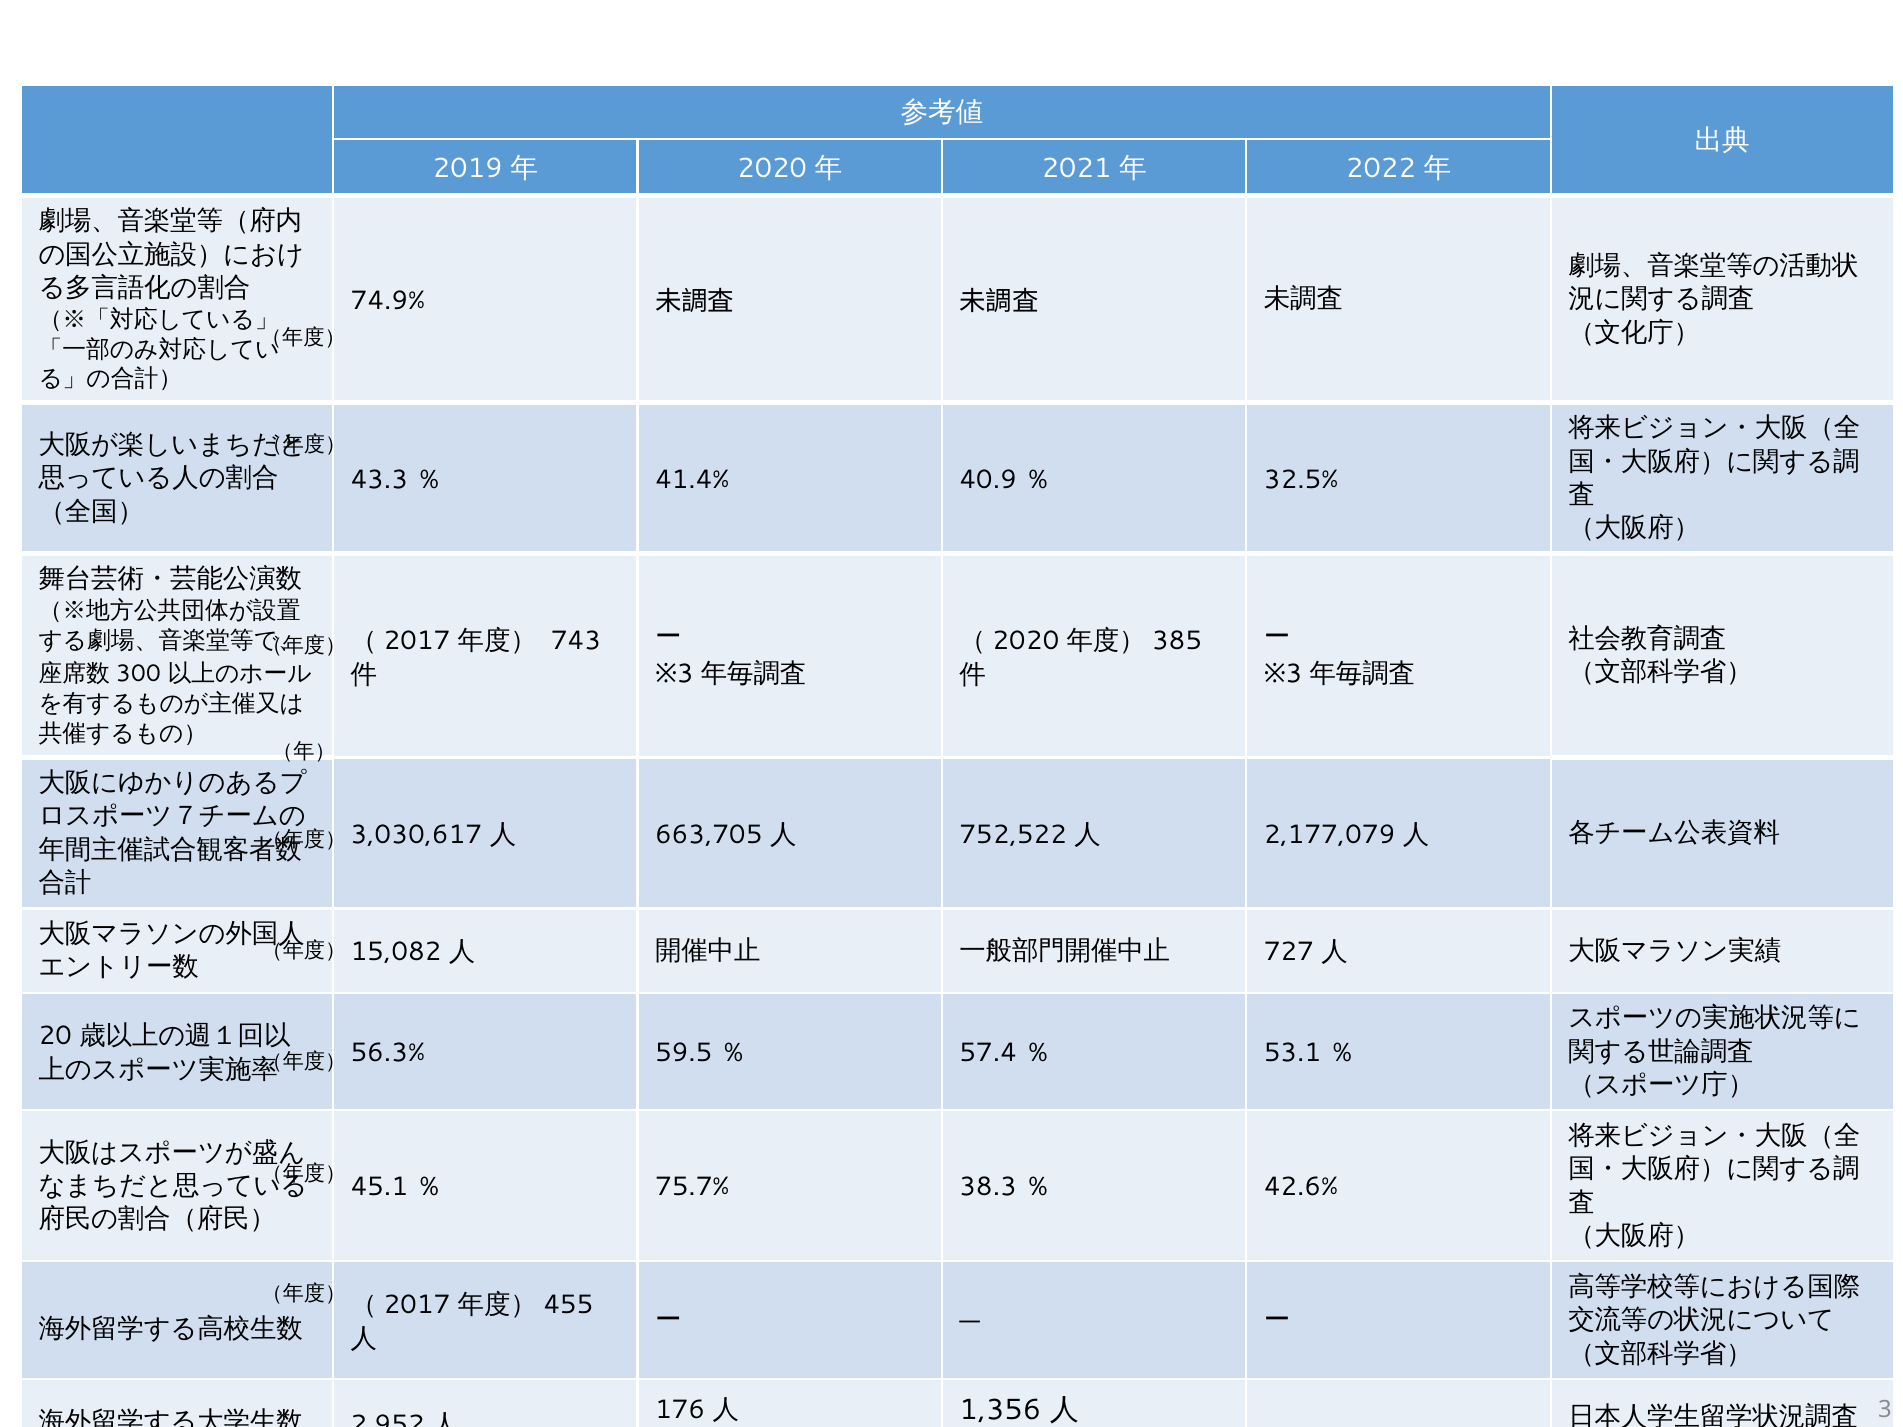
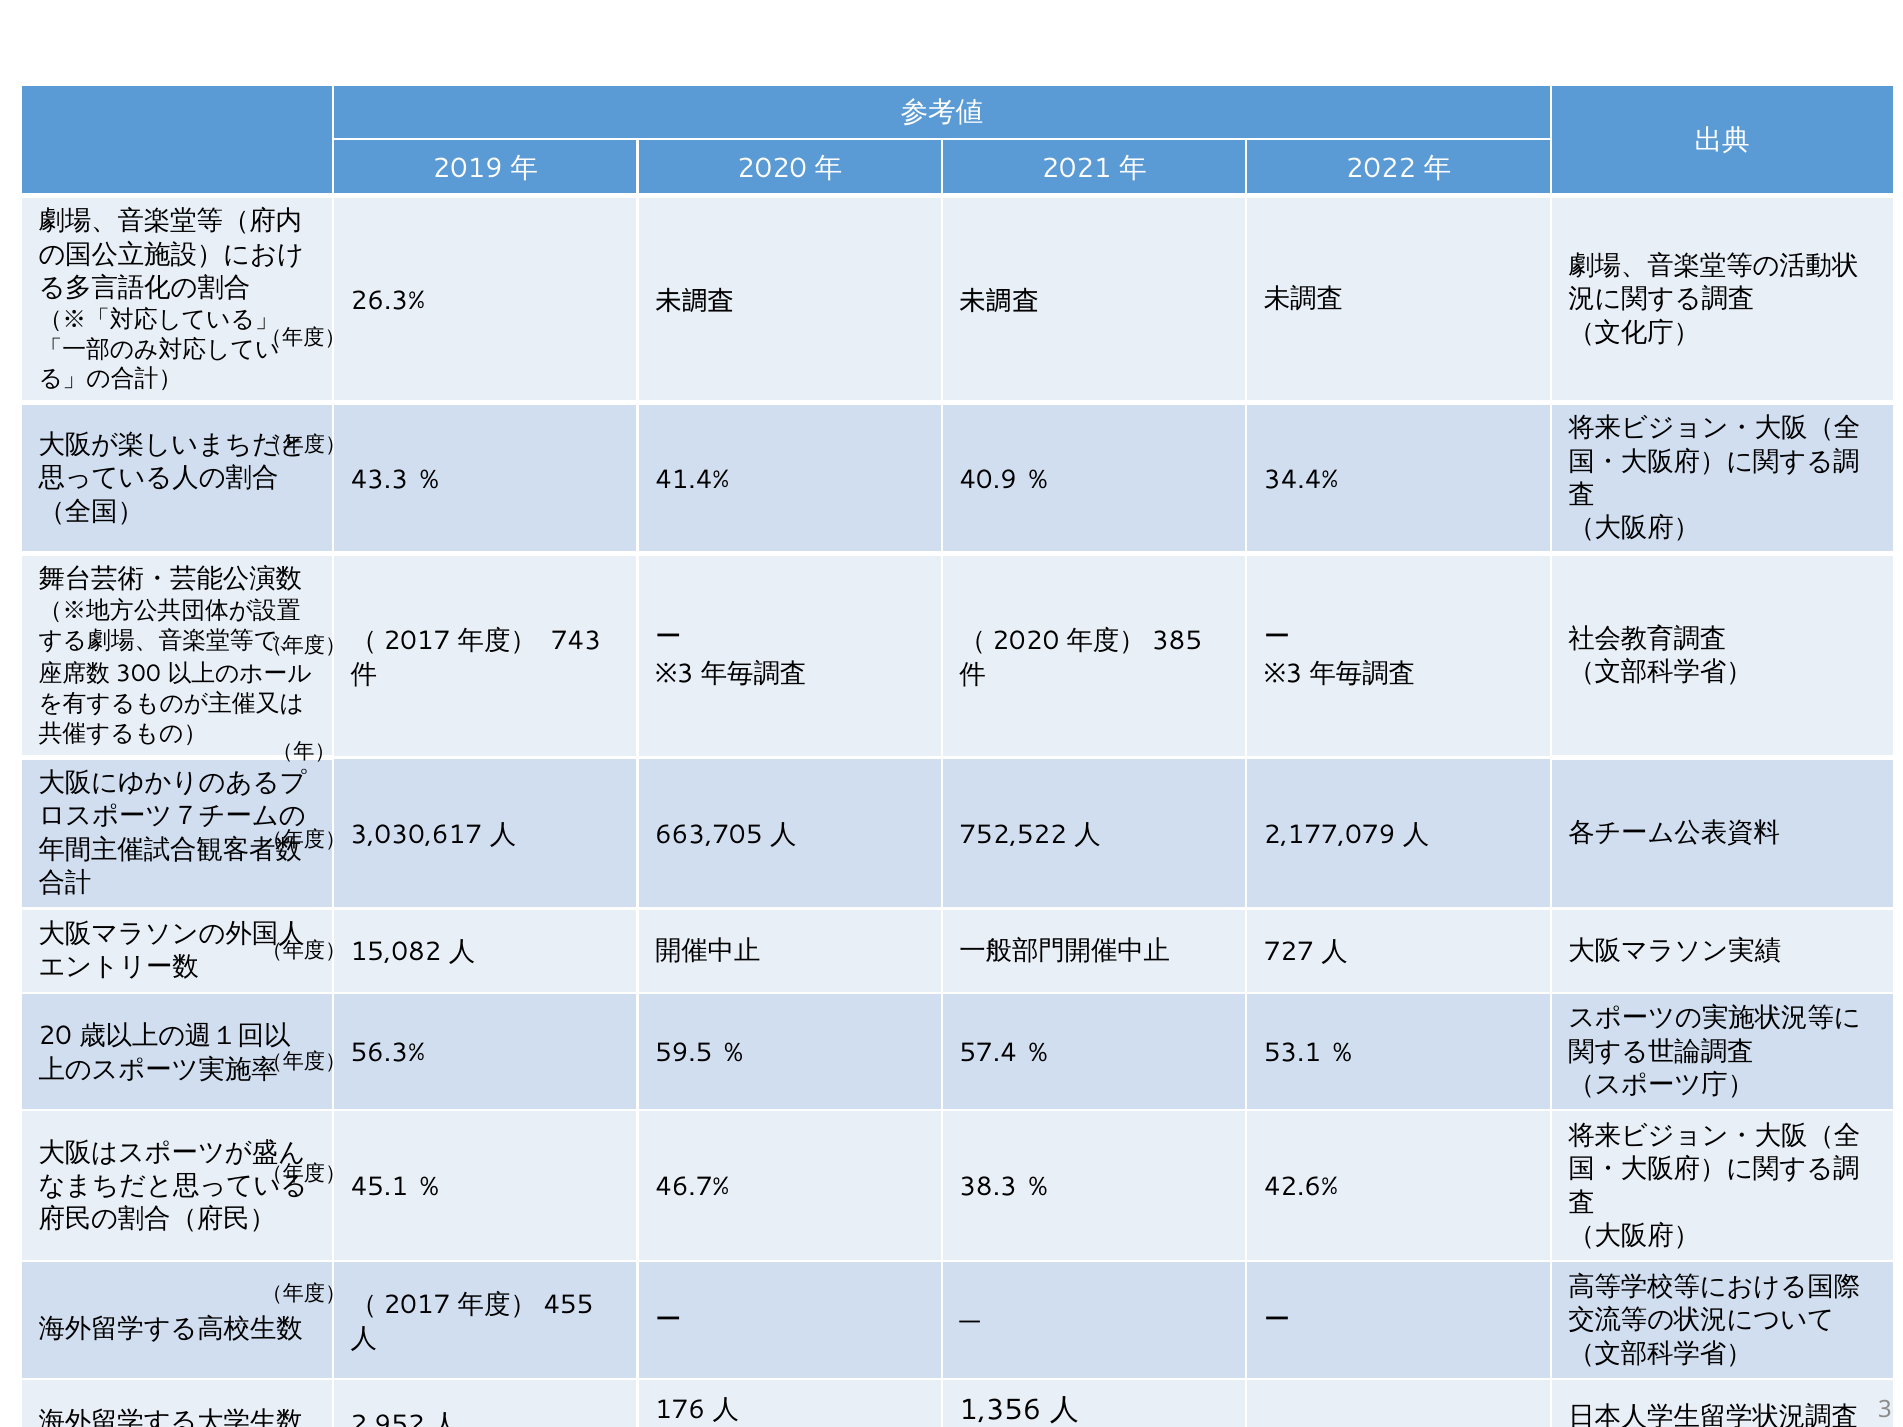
74.9%: 74.9% -> 26.3%
32.5%: 32.5% -> 34.4%
75.7%: 75.7% -> 46.7%
